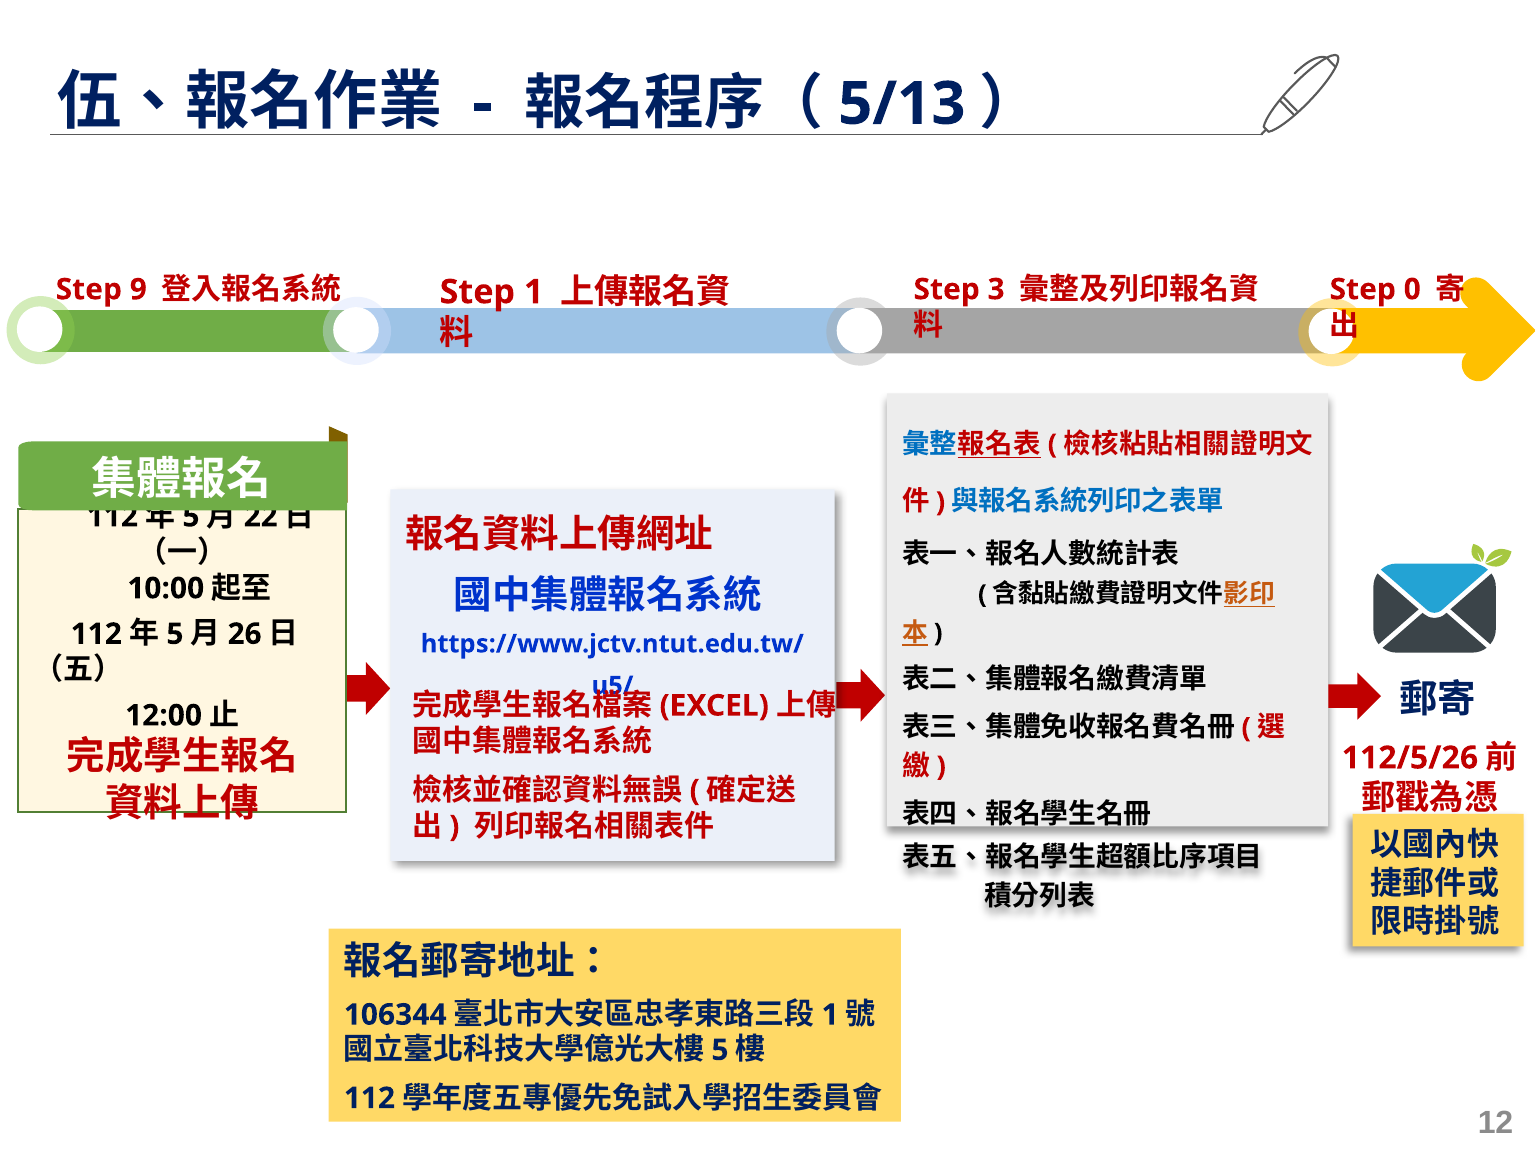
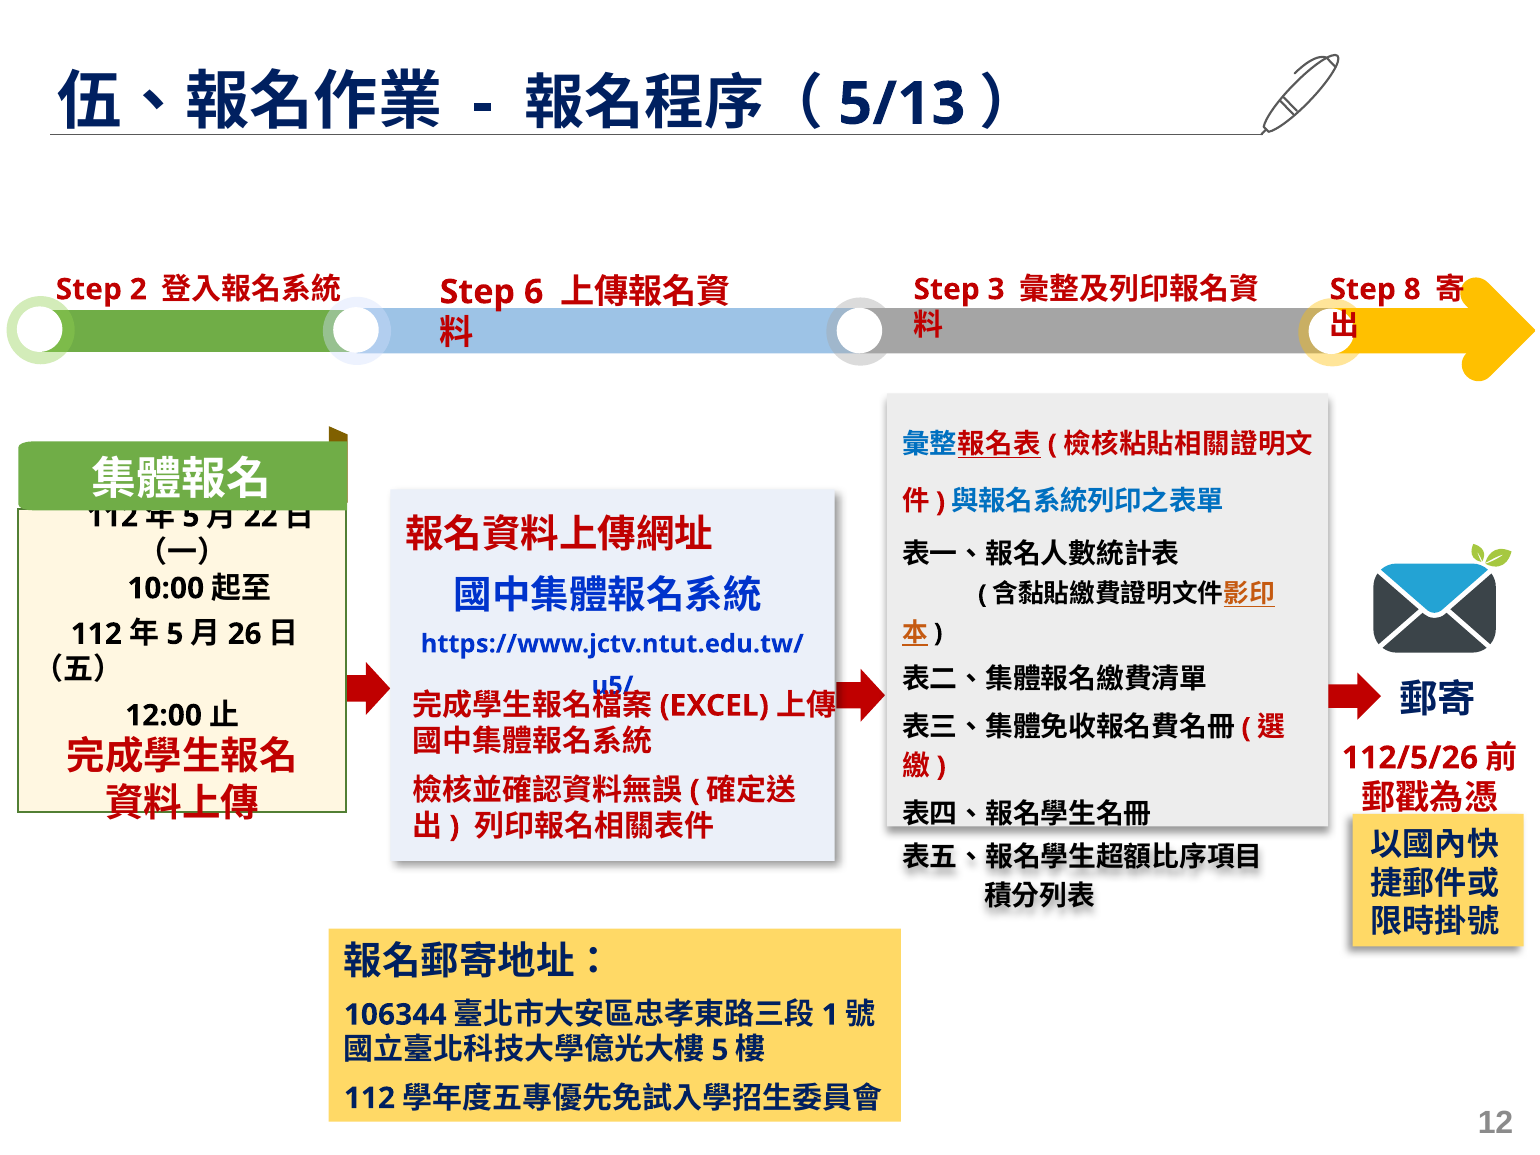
0: 0 -> 8
9: 9 -> 2
Step 1: 1 -> 6
